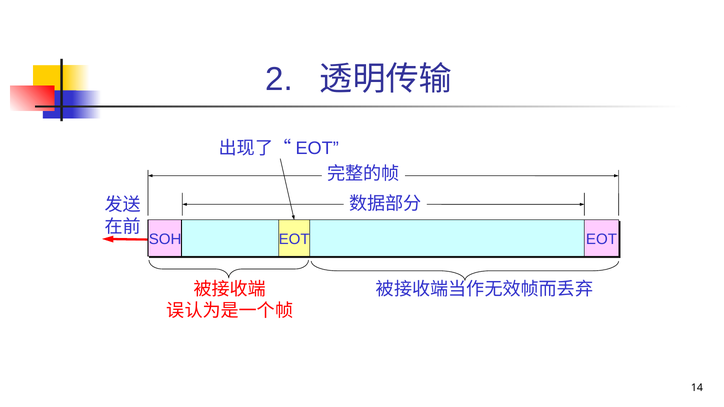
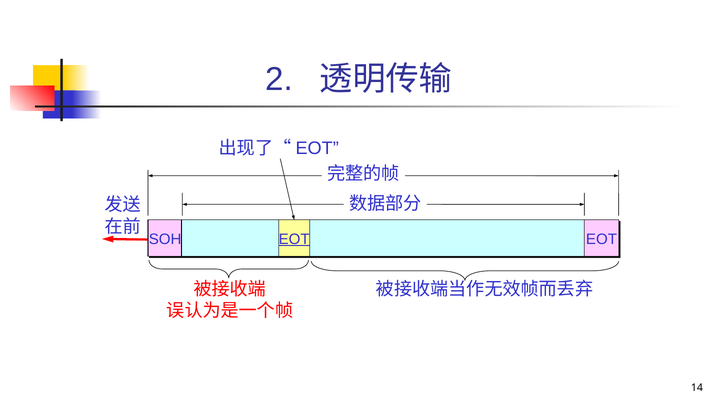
EOT at (294, 239) underline: none -> present
